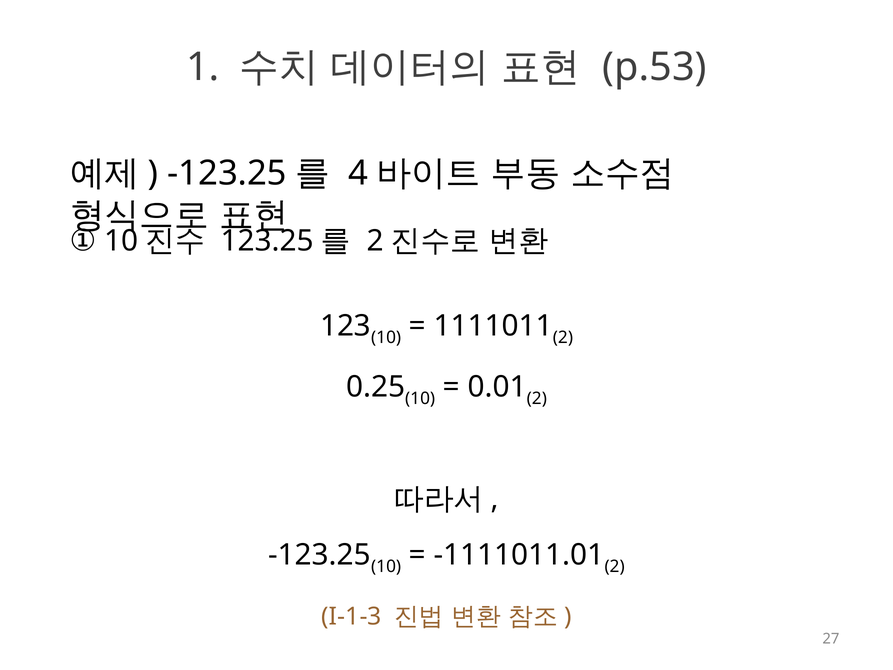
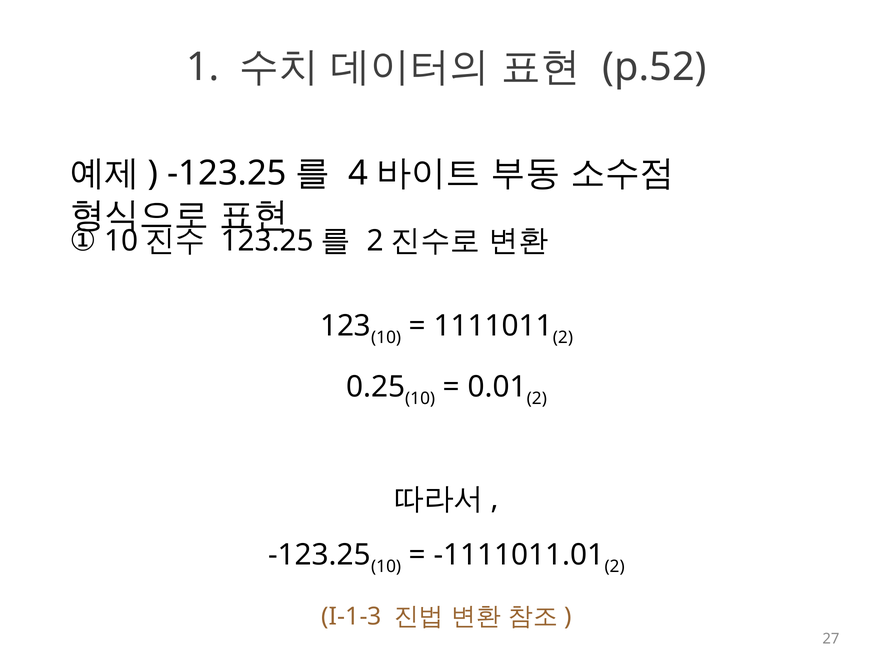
p.53: p.53 -> p.52
